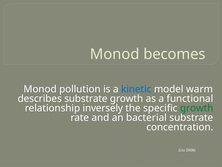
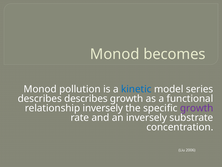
warm: warm -> series
describes substrate: substrate -> describes
growth at (197, 108) colour: green -> purple
an bacterial: bacterial -> inversely
